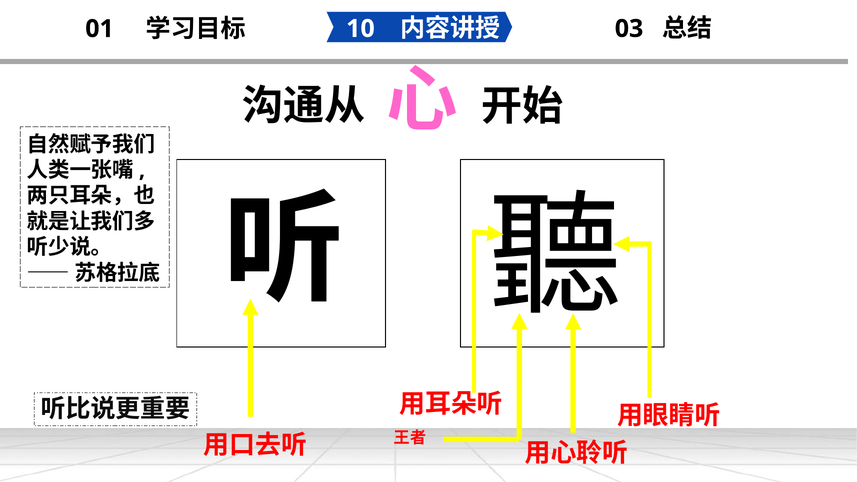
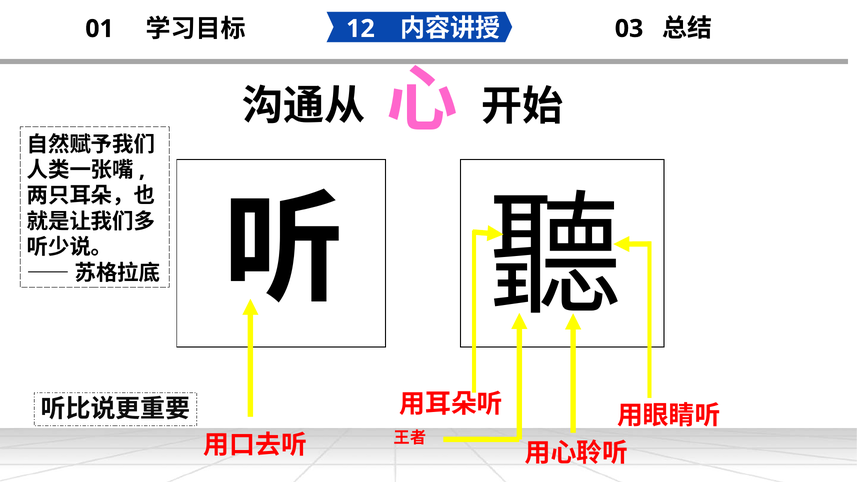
10: 10 -> 12
